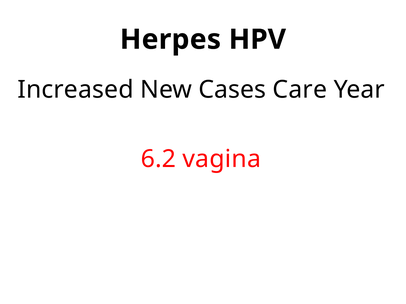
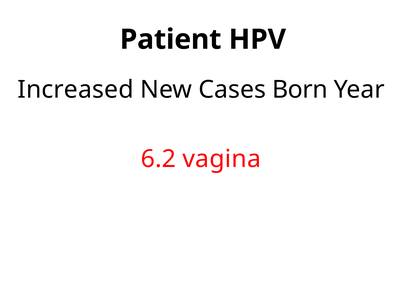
Herpes: Herpes -> Patient
Care: Care -> Born
